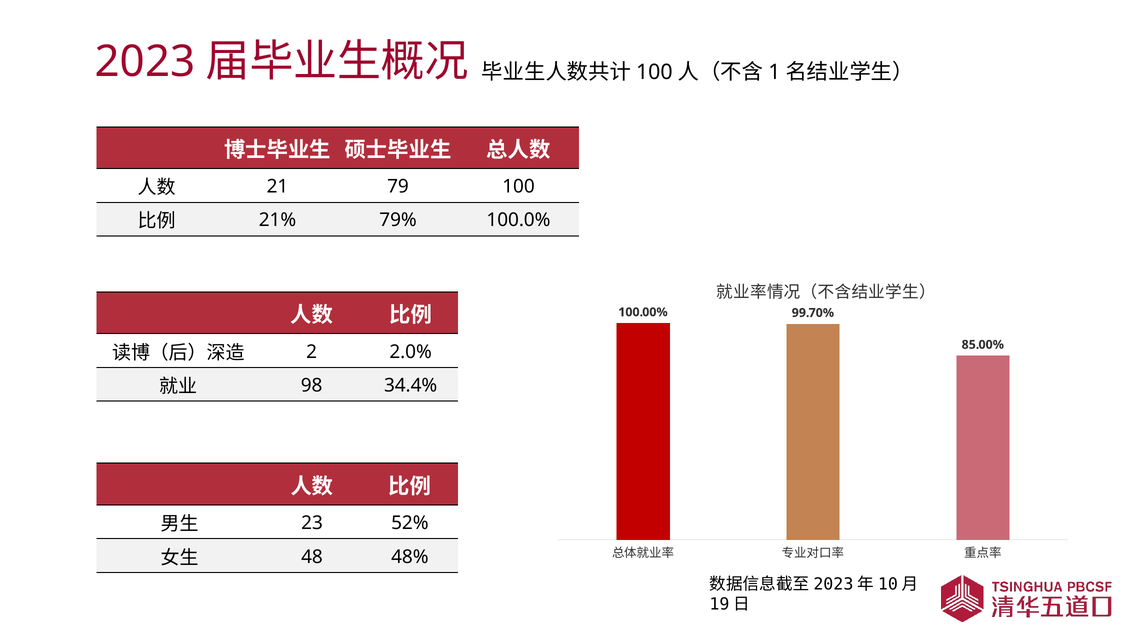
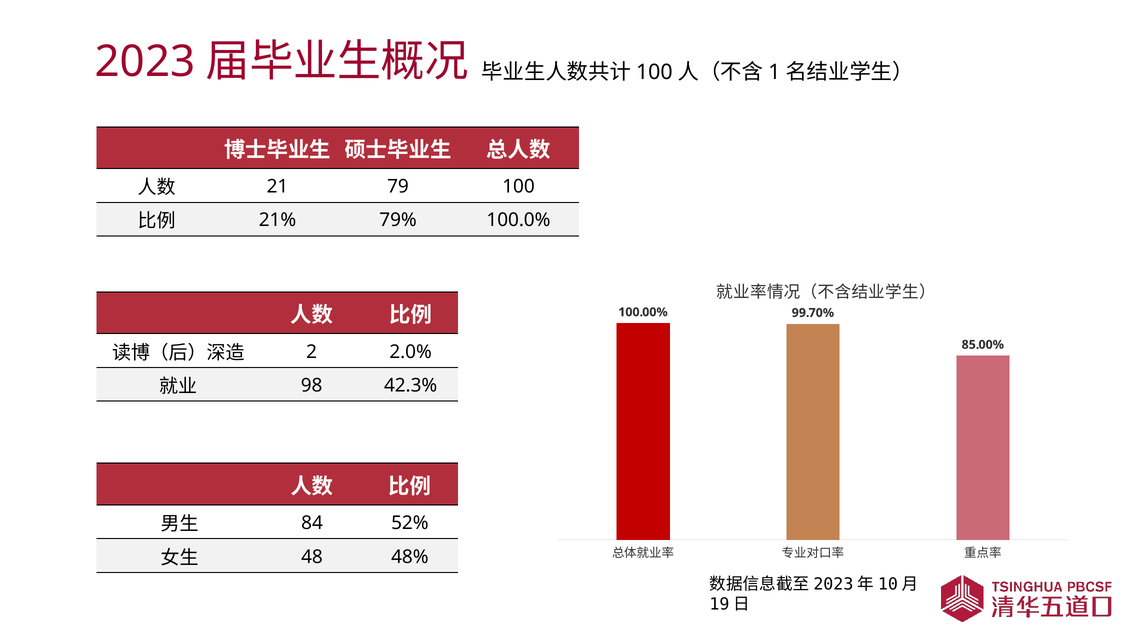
34.4%: 34.4% -> 42.3%
23: 23 -> 84
